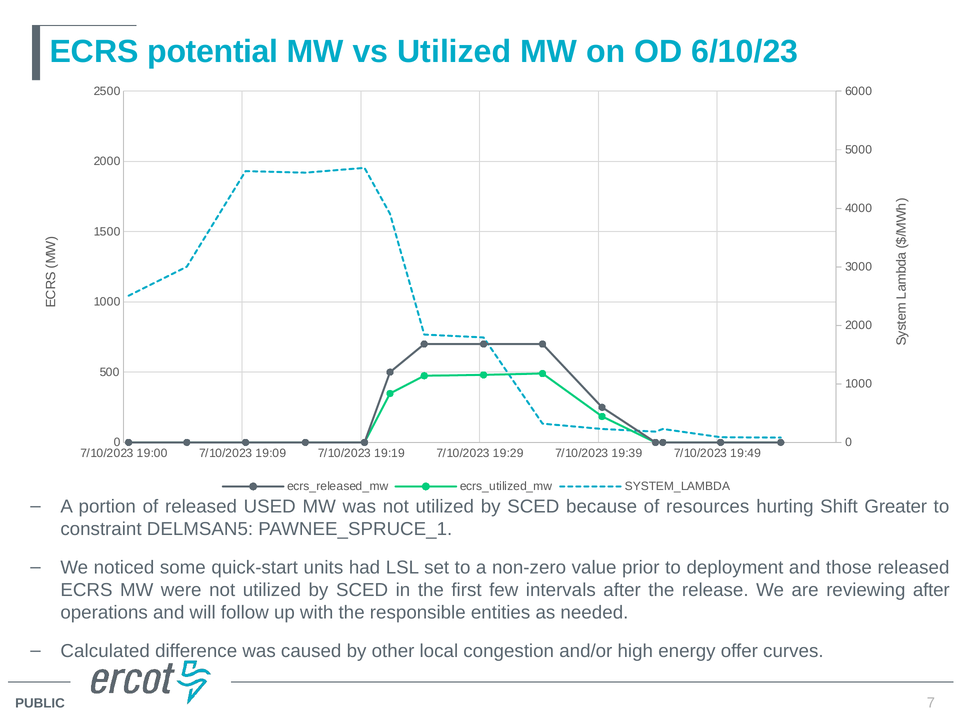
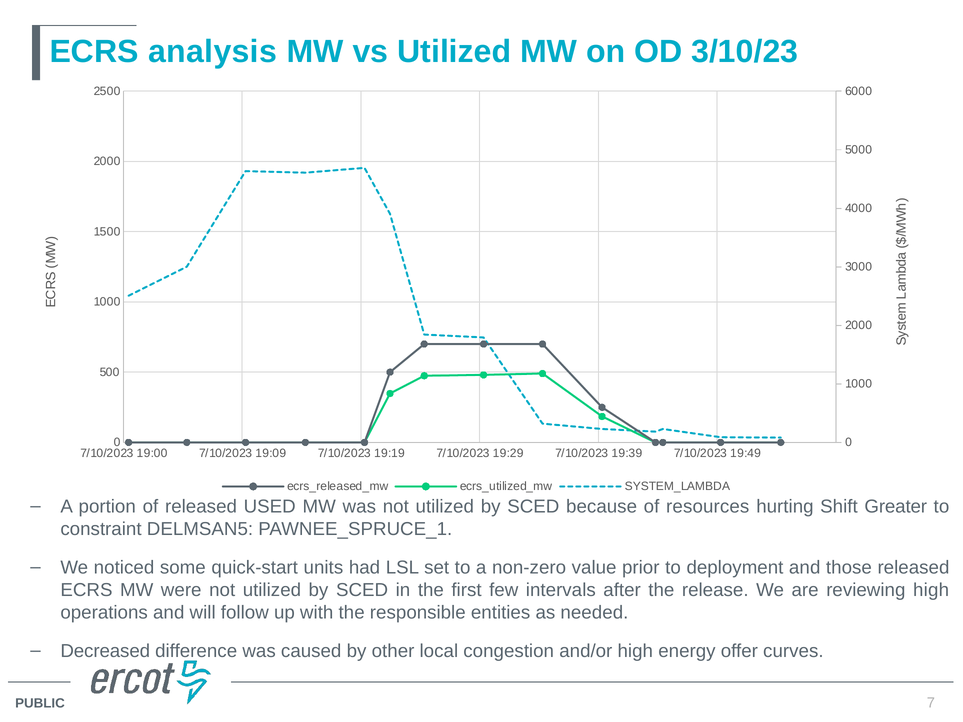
potential: potential -> analysis
6/10/23: 6/10/23 -> 3/10/23
reviewing after: after -> high
Calculated: Calculated -> Decreased
